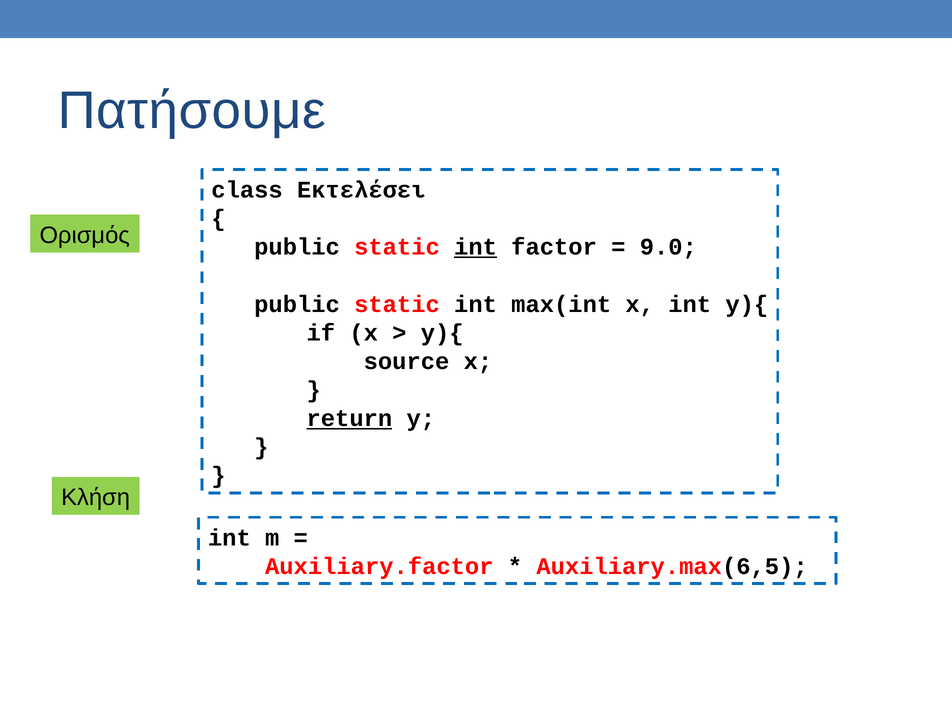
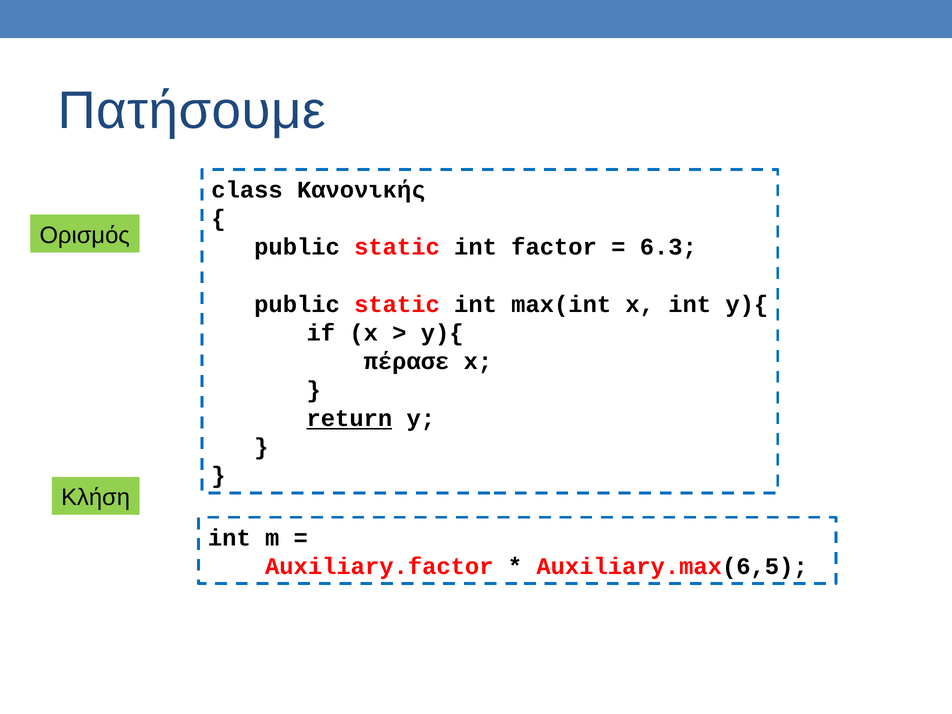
Εκτελέσει: Εκτελέσει -> Κανονικής
int at (476, 247) underline: present -> none
9.0: 9.0 -> 6.3
source: source -> πέρασε
